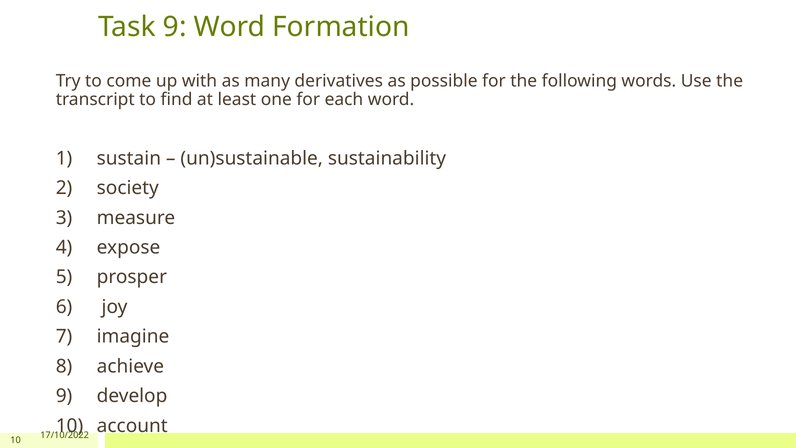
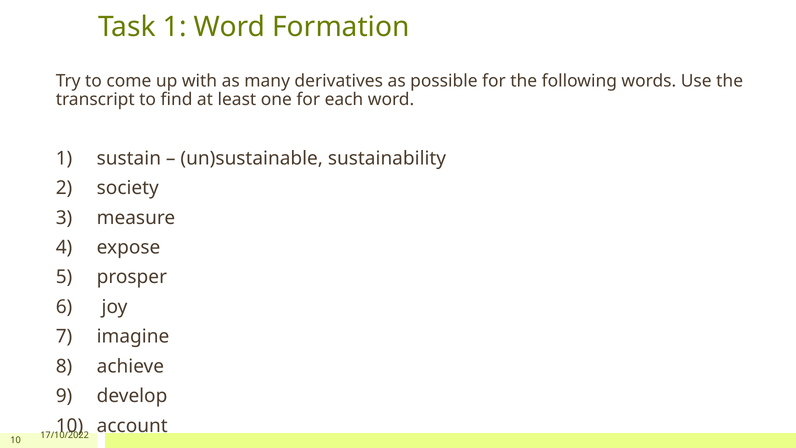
Task 9: 9 -> 1
